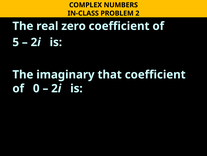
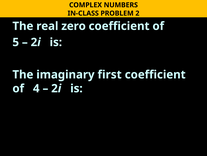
that: that -> first
0: 0 -> 4
